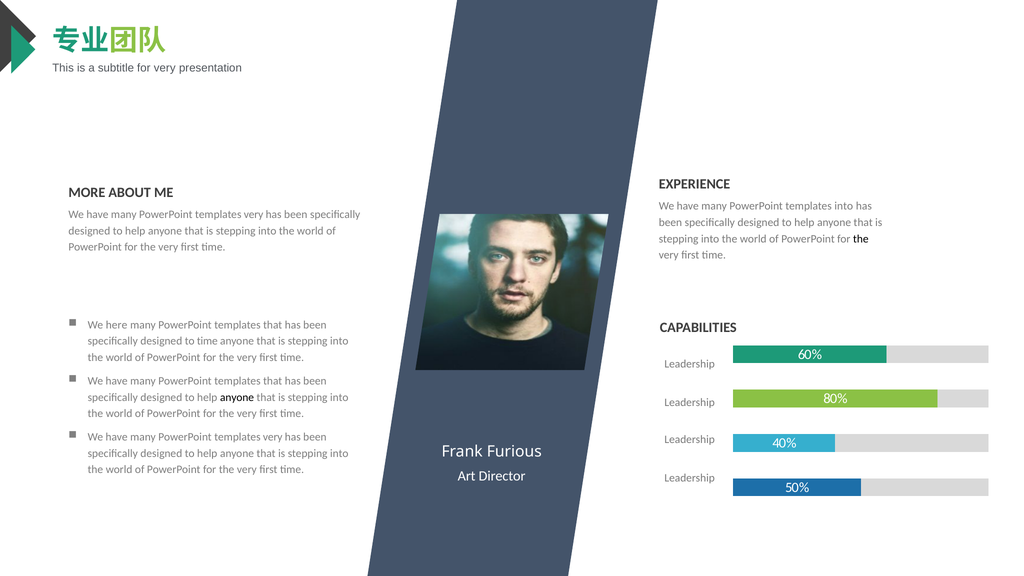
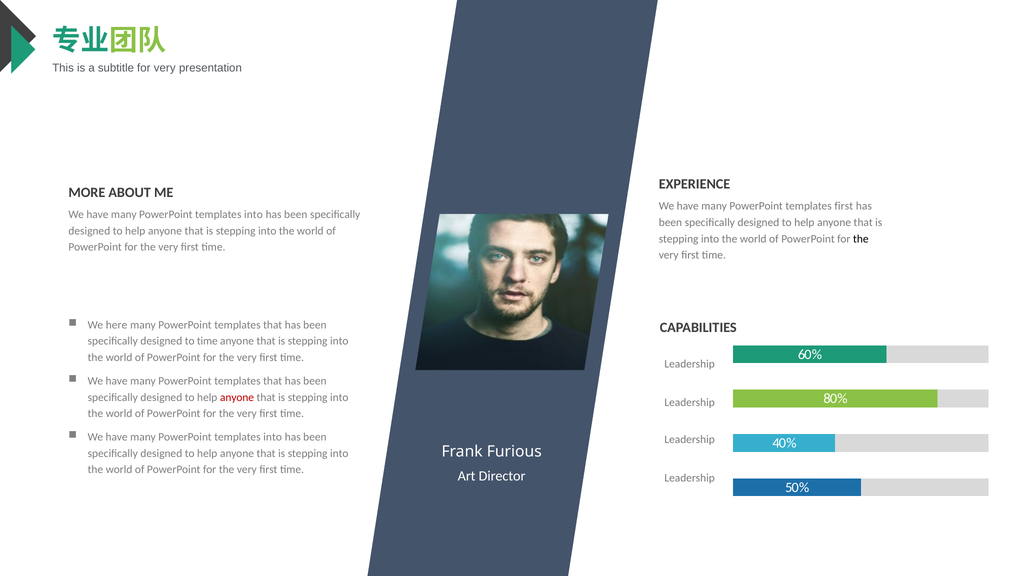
templates into: into -> first
very at (254, 214): very -> into
anyone at (237, 397) colour: black -> red
very at (273, 437): very -> into
